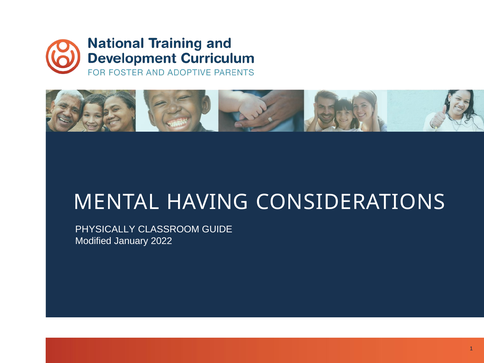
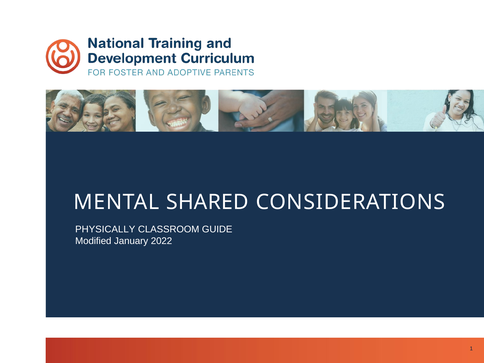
HAVING: HAVING -> SHARED
